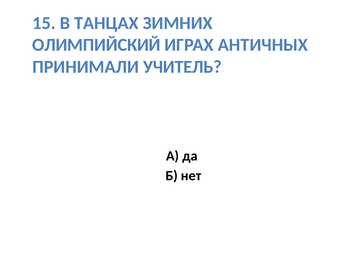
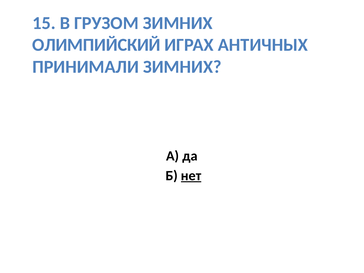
ТАНЦАХ: ТАНЦАХ -> ГРУЗОМ
ПРИНИМАЛИ УЧИТЕЛЬ: УЧИТЕЛЬ -> ЗИМНИХ
нет underline: none -> present
